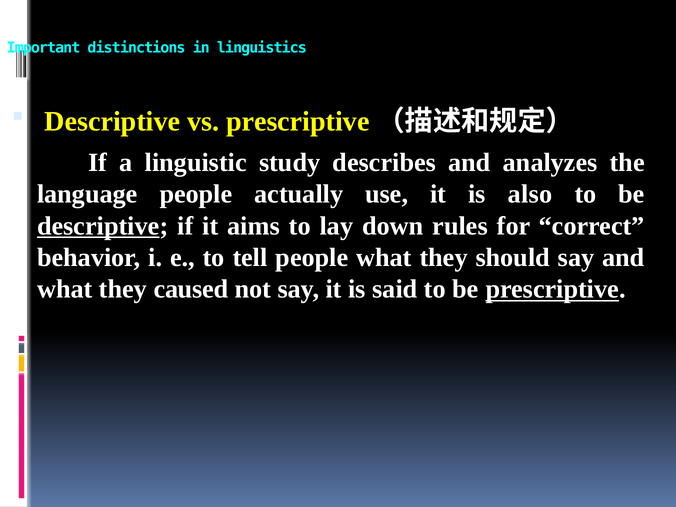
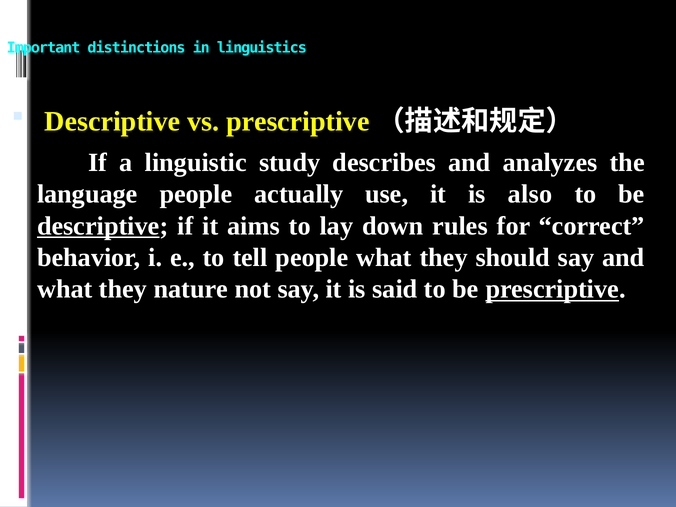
caused: caused -> nature
